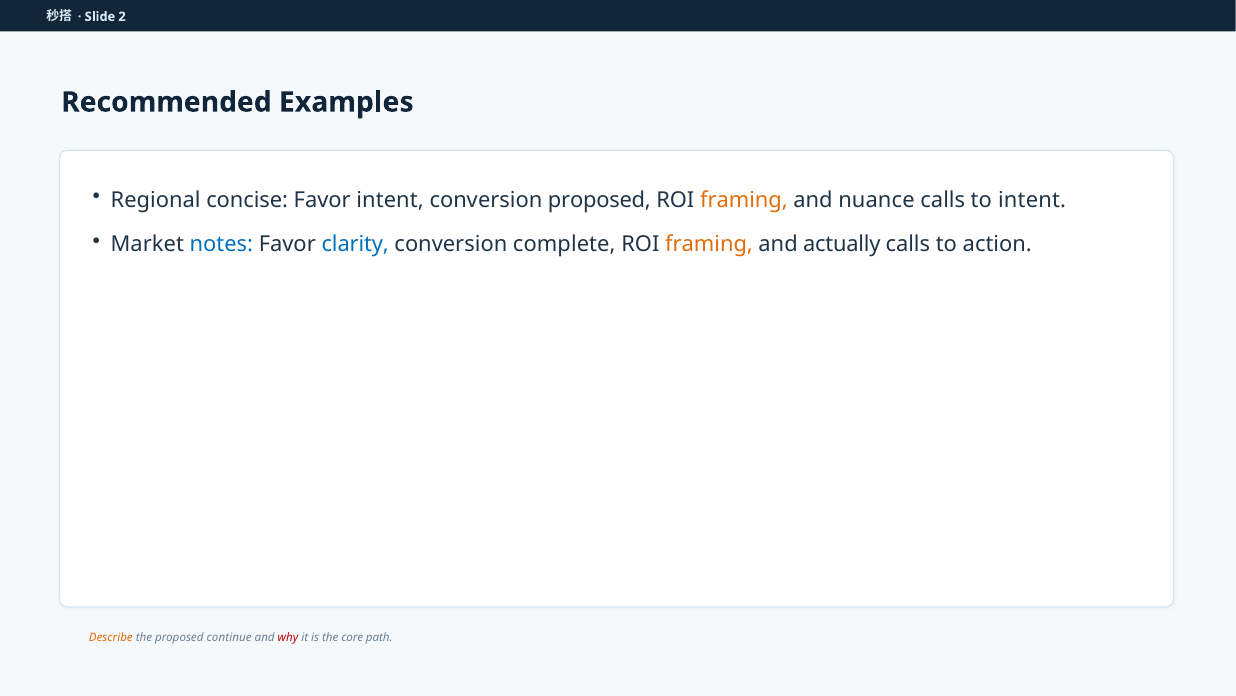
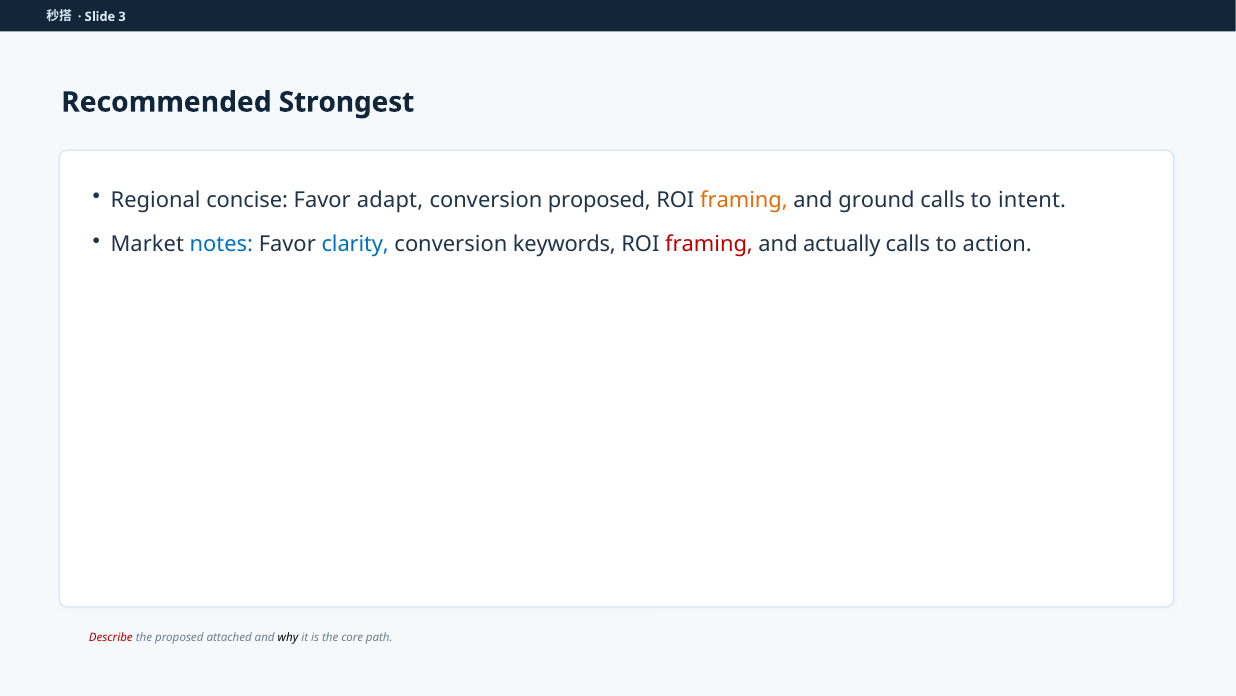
2: 2 -> 3
Examples: Examples -> Strongest
Favor intent: intent -> adapt
nuance: nuance -> ground
complete: complete -> keywords
framing at (709, 244) colour: orange -> red
Describe colour: orange -> red
continue: continue -> attached
why colour: red -> black
